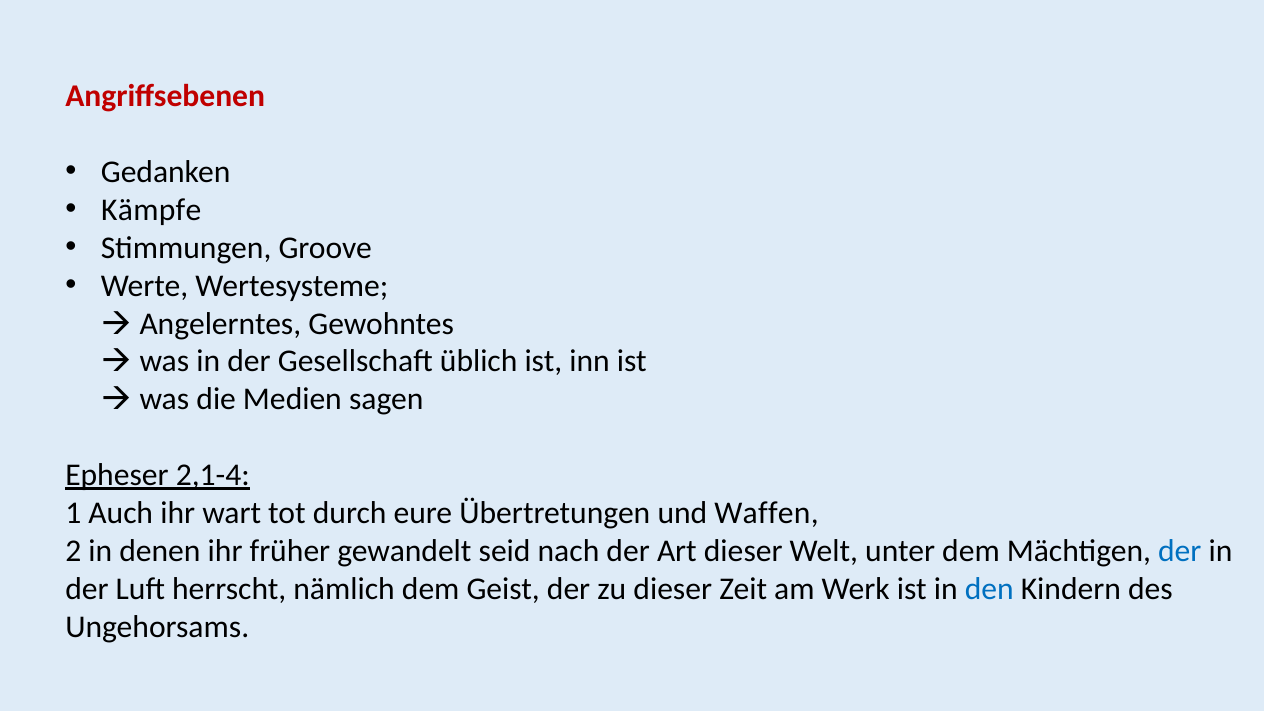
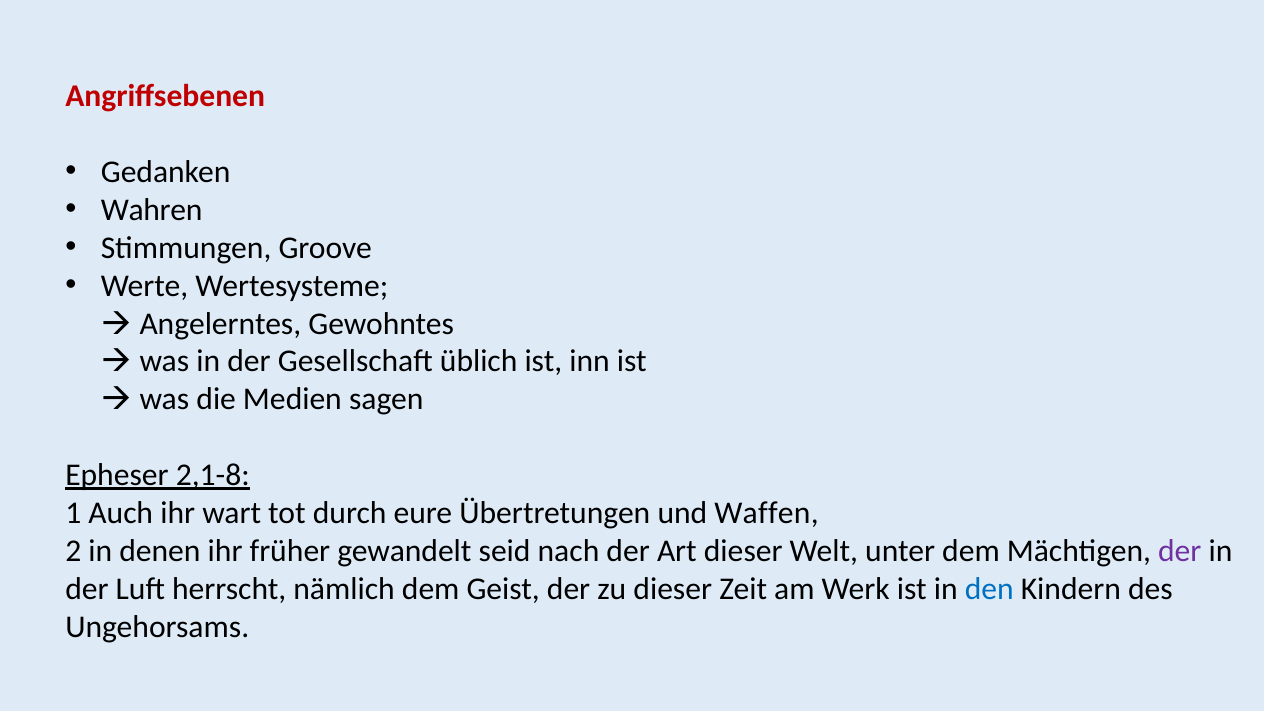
Kämpfe: Kämpfe -> Wahren
2,1-4: 2,1-4 -> 2,1-8
der at (1180, 551) colour: blue -> purple
